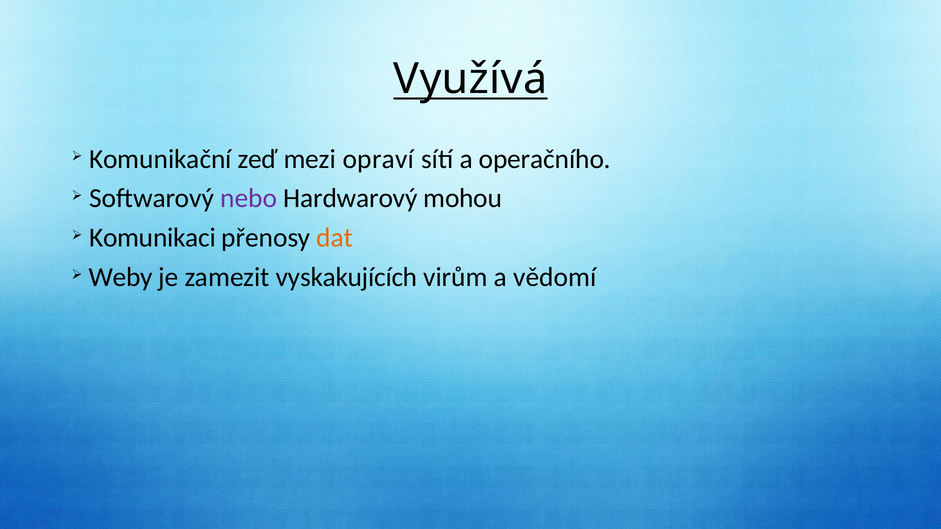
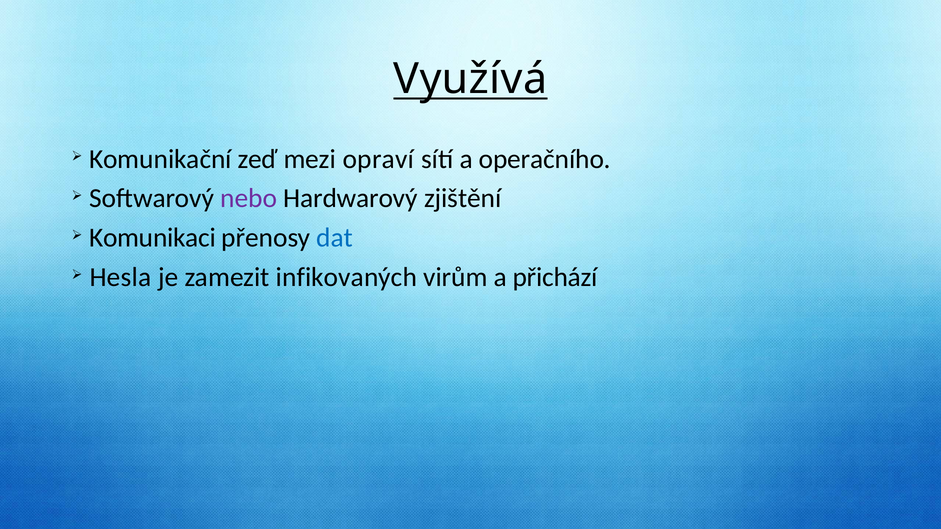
mohou: mohou -> zjištění
dat colour: orange -> blue
Weby: Weby -> Hesla
vyskakujících: vyskakujících -> infikovaných
vědomí: vědomí -> přichází
